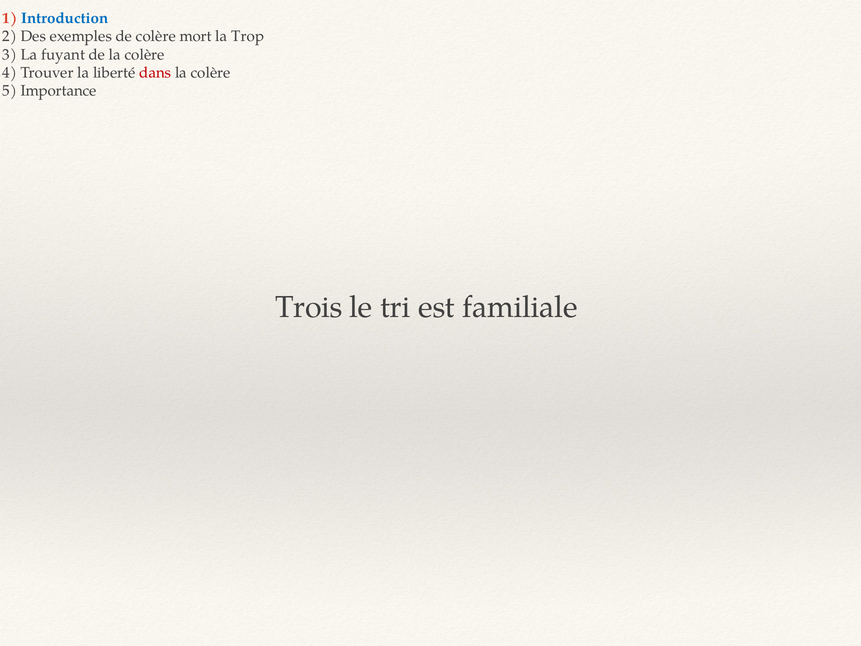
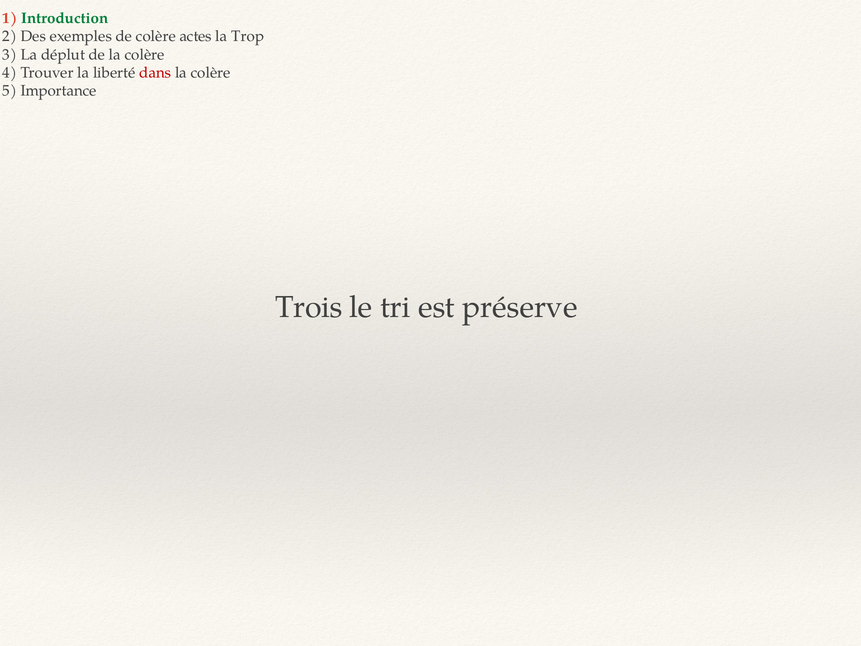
Introduction colour: blue -> green
mort: mort -> actes
fuyant: fuyant -> déplut
familiale: familiale -> préserve
